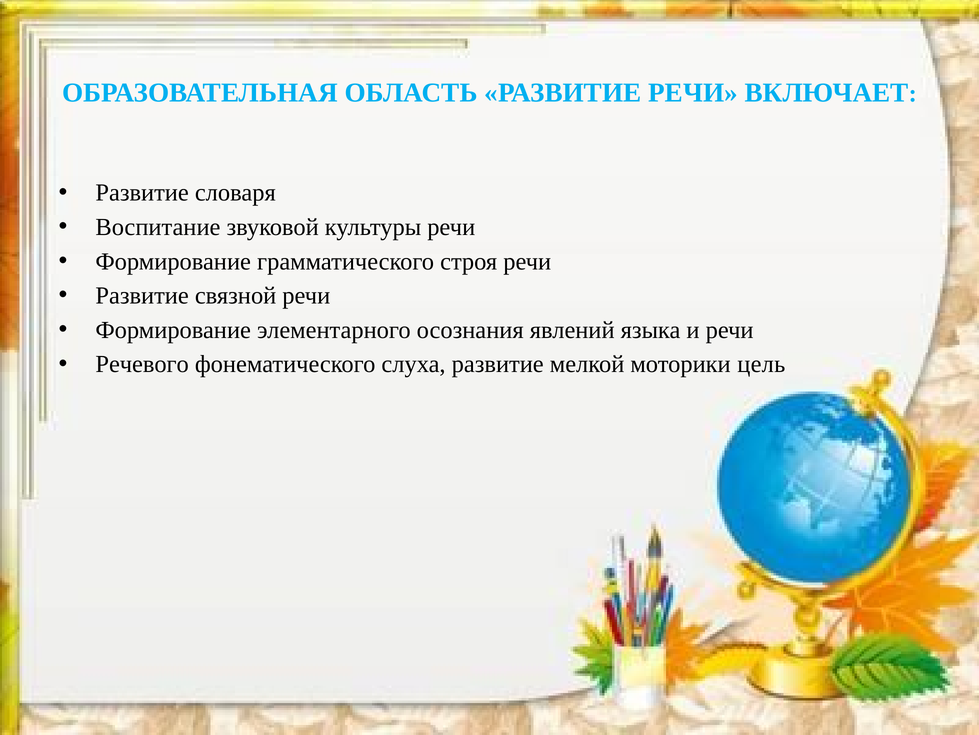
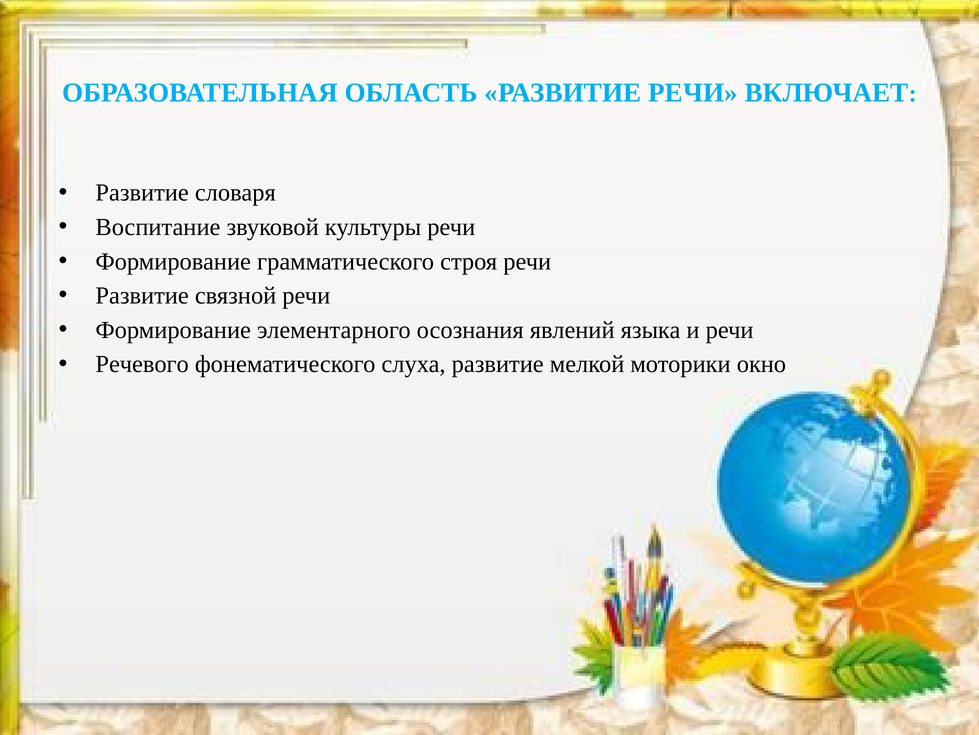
цель: цель -> окно
